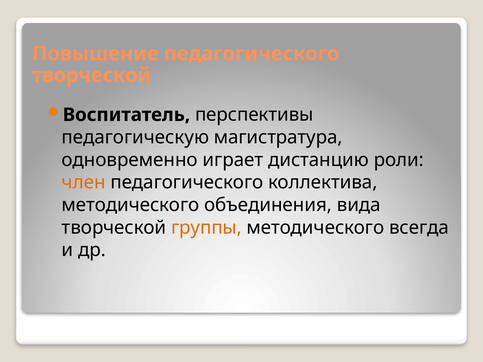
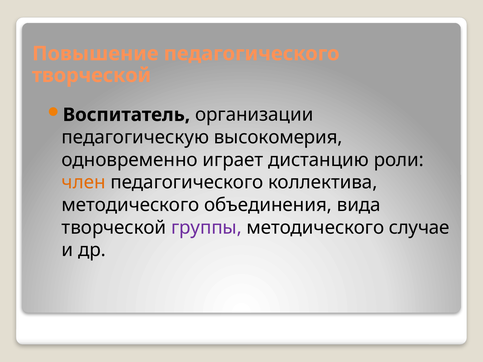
перспективы: перспективы -> организации
магистратура: магистратура -> высокомерия
группы colour: orange -> purple
всегда: всегда -> случае
